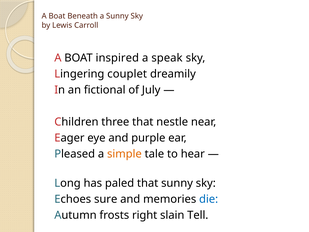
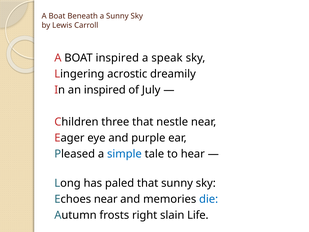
couplet: couplet -> acrostic
an fictional: fictional -> inspired
simple colour: orange -> blue
Echoes sure: sure -> near
Tell: Tell -> Life
